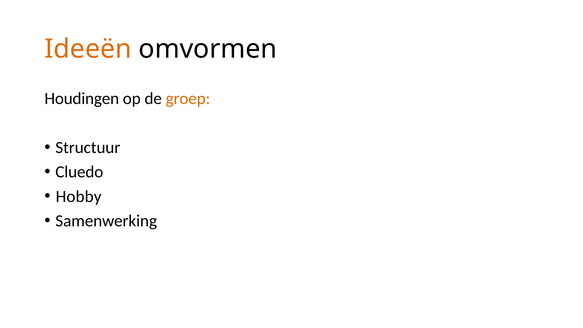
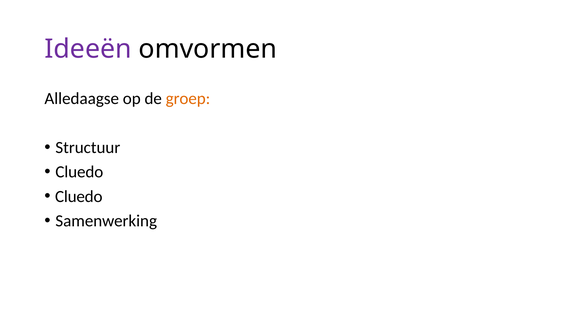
Ideeën colour: orange -> purple
Houdingen: Houdingen -> Alledaagse
Hobby at (79, 196): Hobby -> Cluedo
